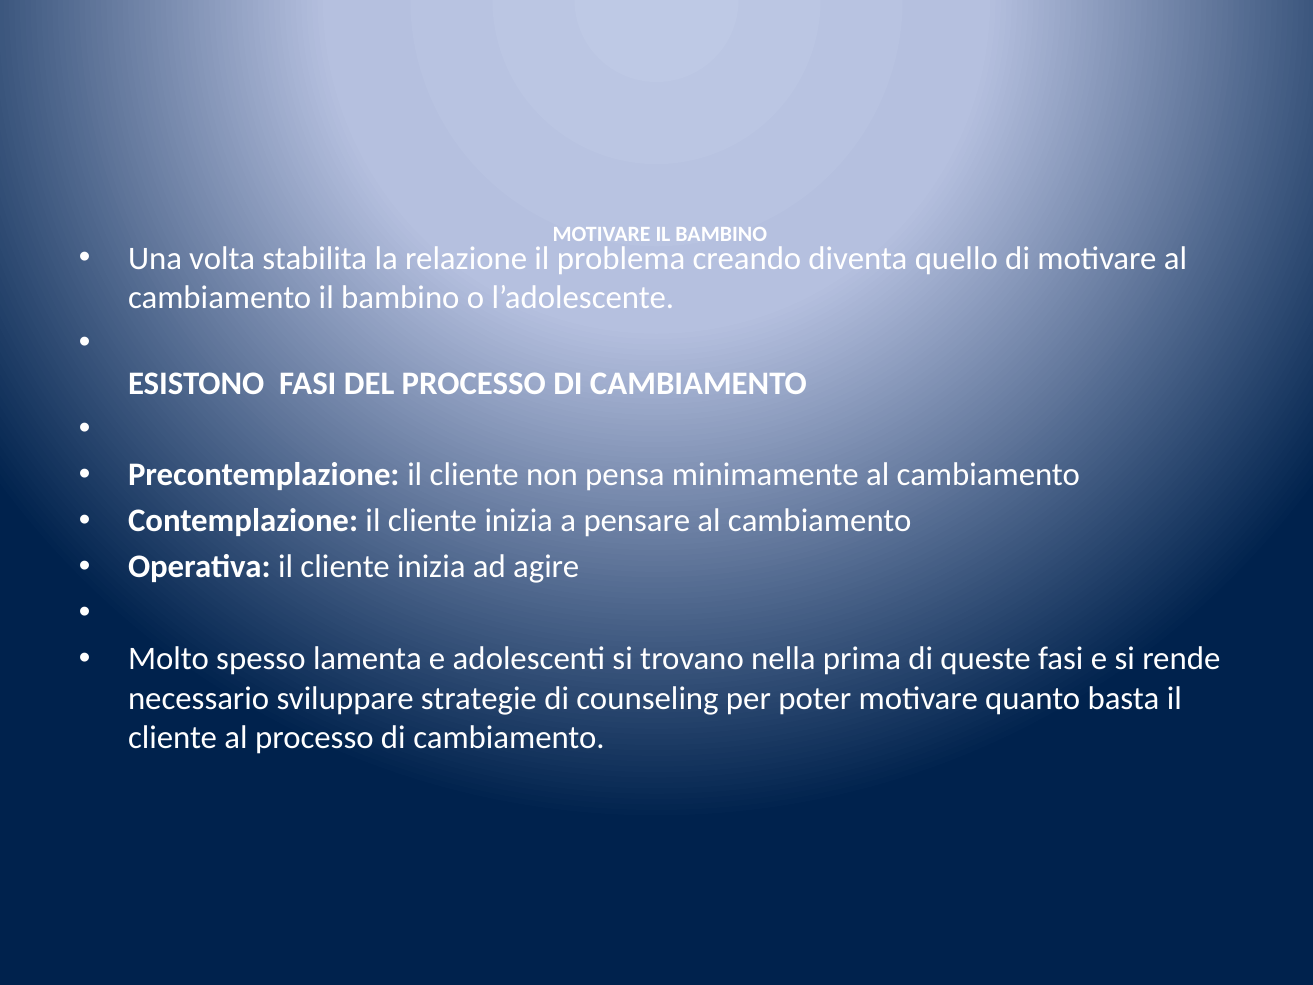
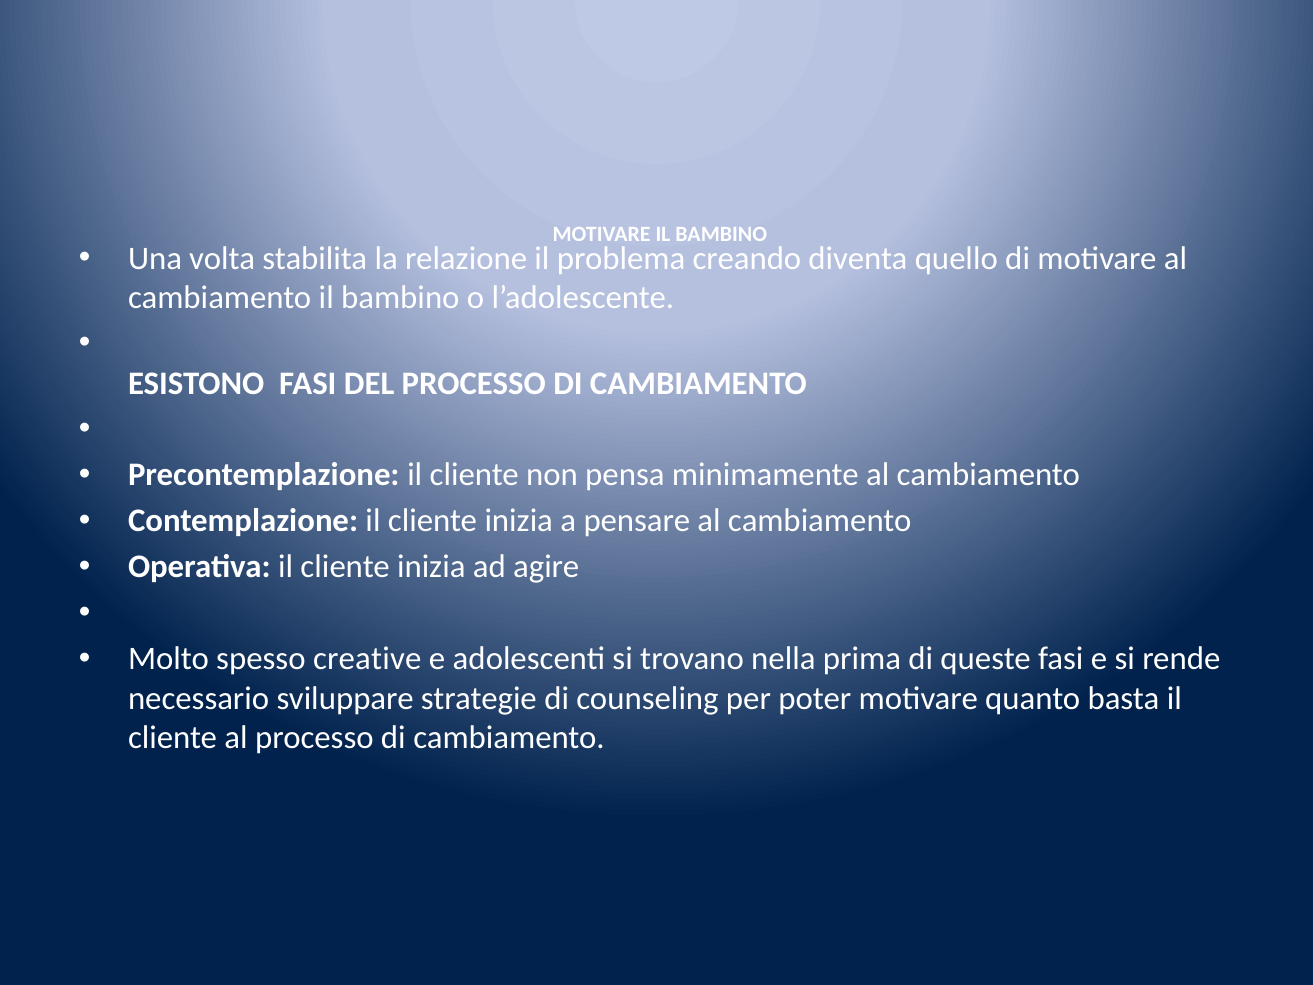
lamenta: lamenta -> creative
